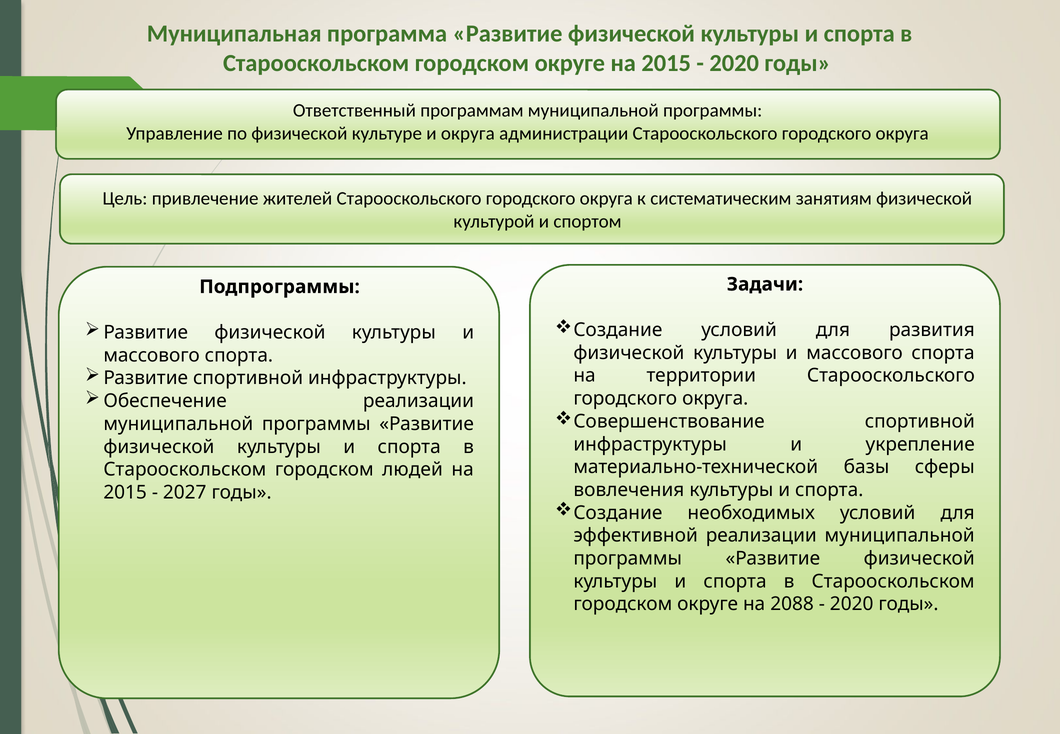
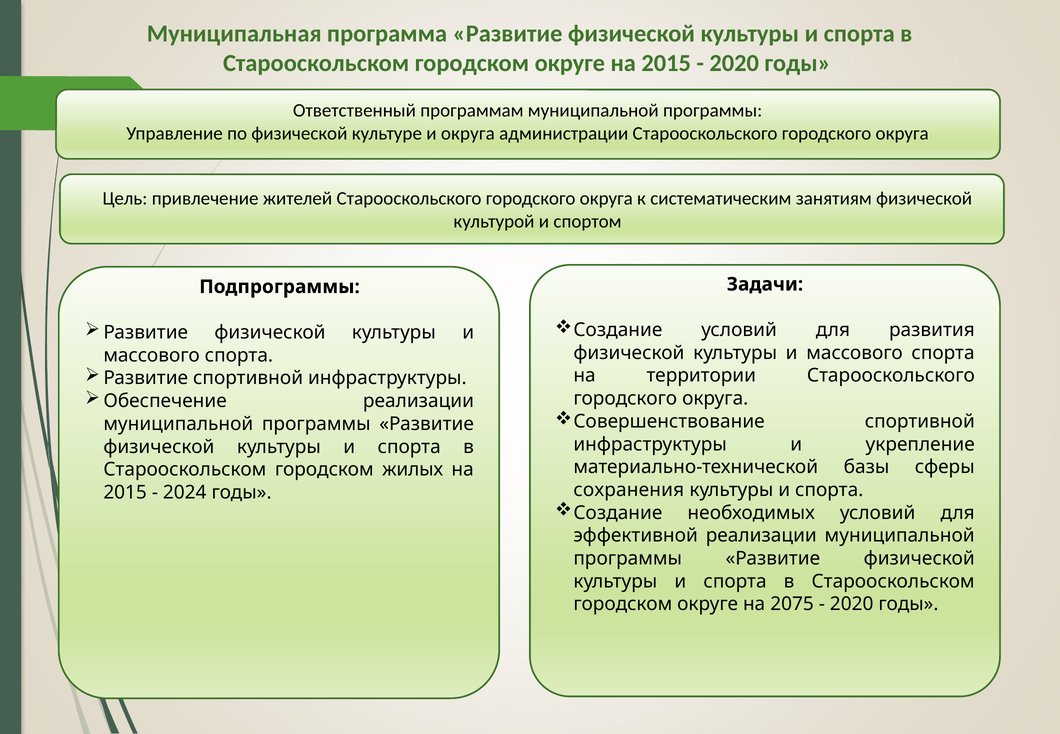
людей: людей -> жилых
вовлечения: вовлечения -> сохранения
2027: 2027 -> 2024
2088: 2088 -> 2075
